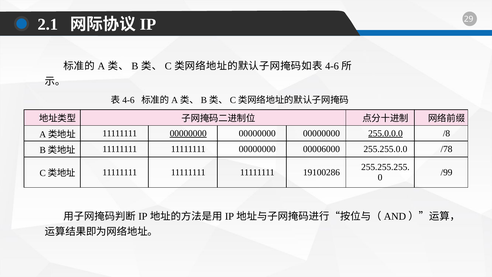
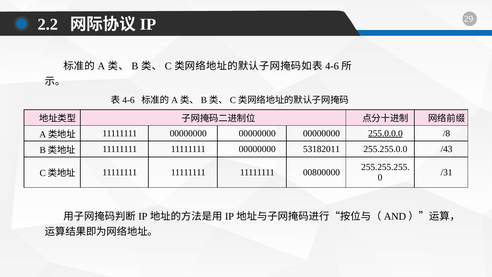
2.1: 2.1 -> 2.2
00000000 at (188, 133) underline: present -> none
00006000: 00006000 -> 53182011
/78: /78 -> /43
/99: /99 -> /31
19100286: 19100286 -> 00800000
